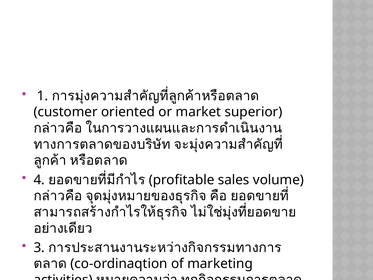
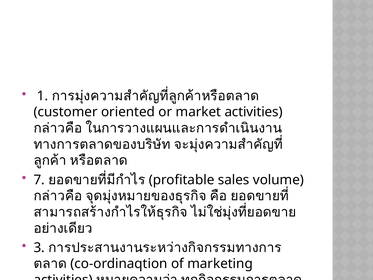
market superior: superior -> activities
4: 4 -> 7
